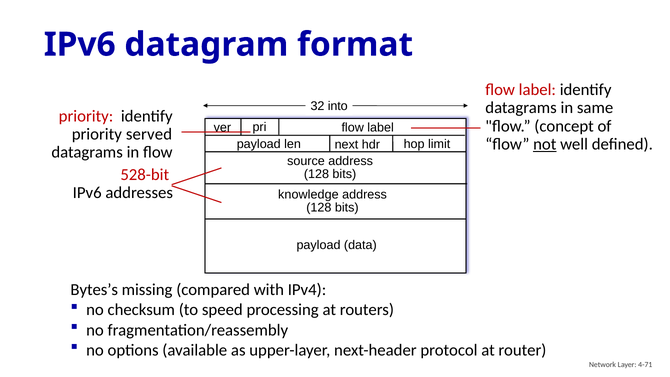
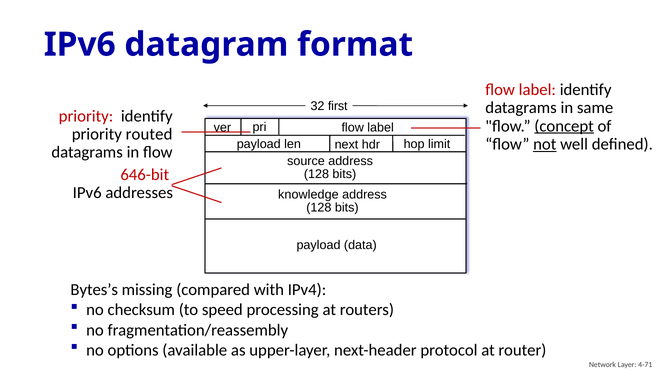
into: into -> first
concept underline: none -> present
served: served -> routed
528-bit: 528-bit -> 646-bit
